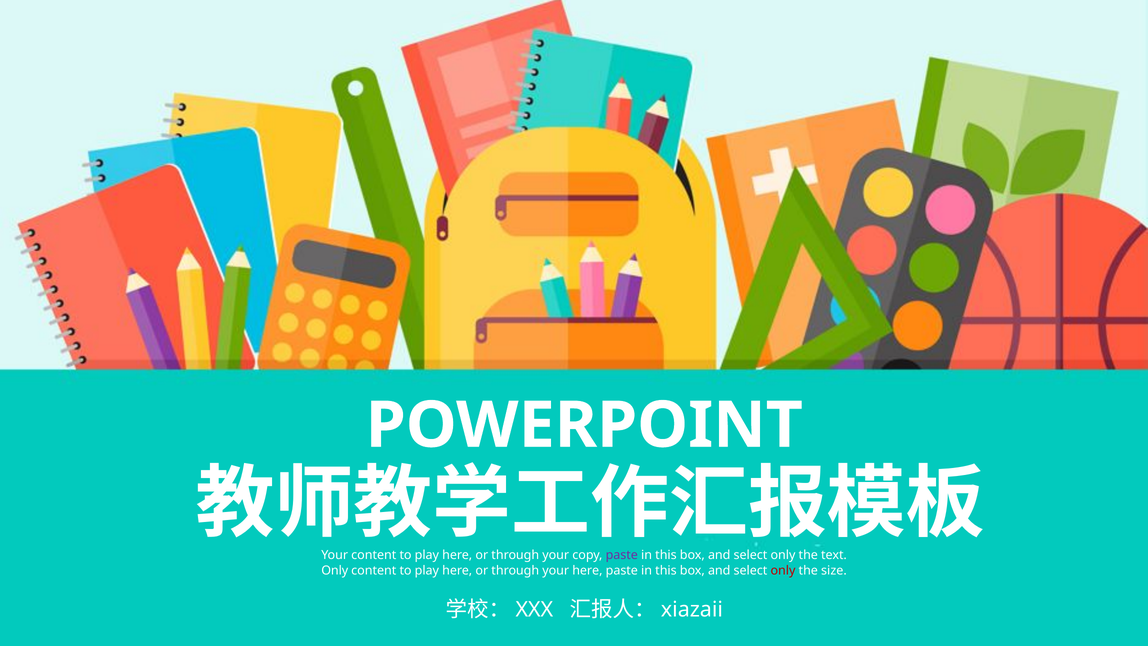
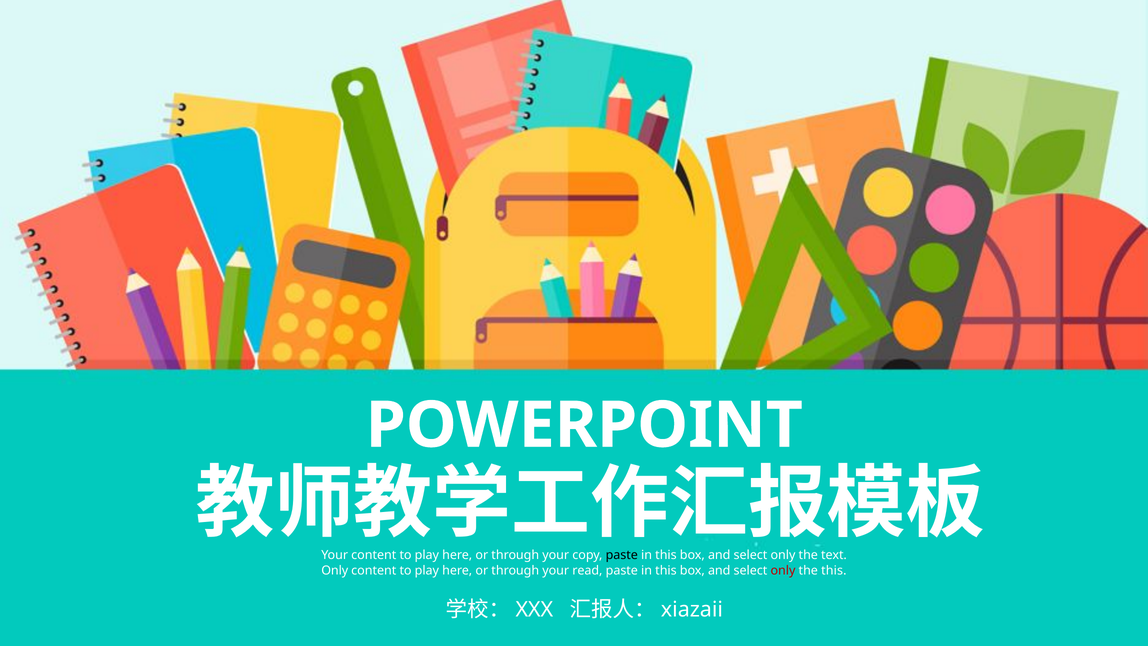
paste at (622, 555) colour: purple -> black
your here: here -> read
the size: size -> this
